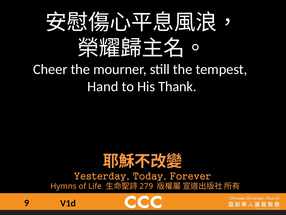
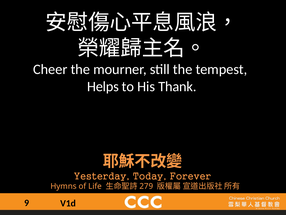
Hand: Hand -> Helps
